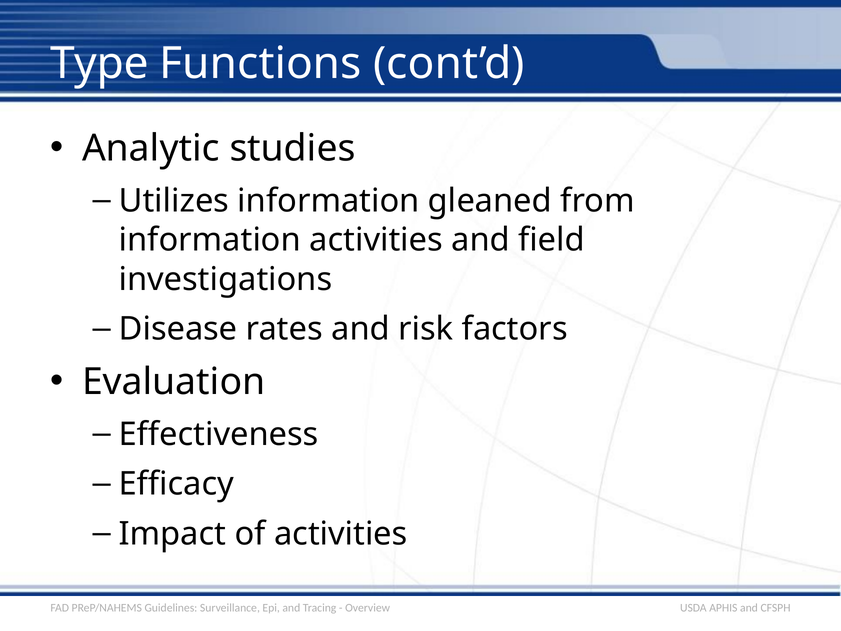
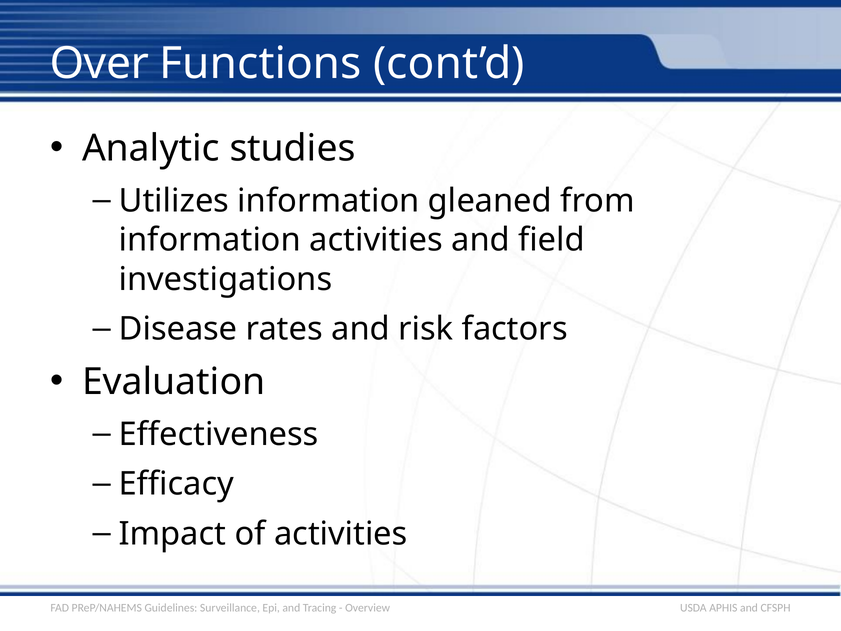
Type: Type -> Over
